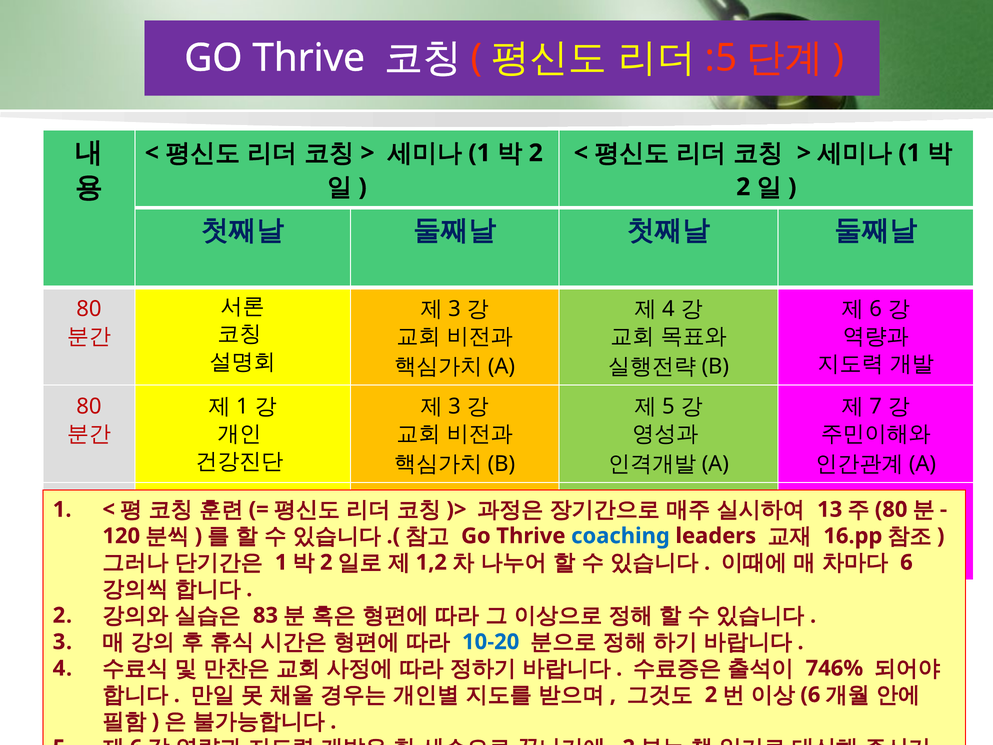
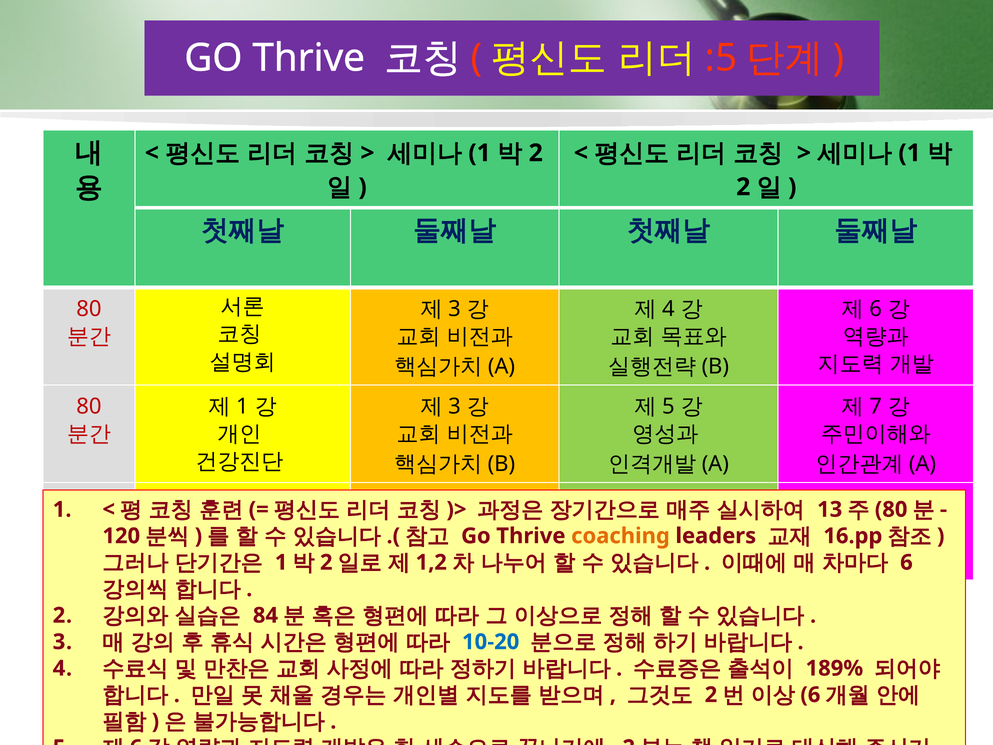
coaching colour: blue -> orange
83: 83 -> 84
746%: 746% -> 189%
